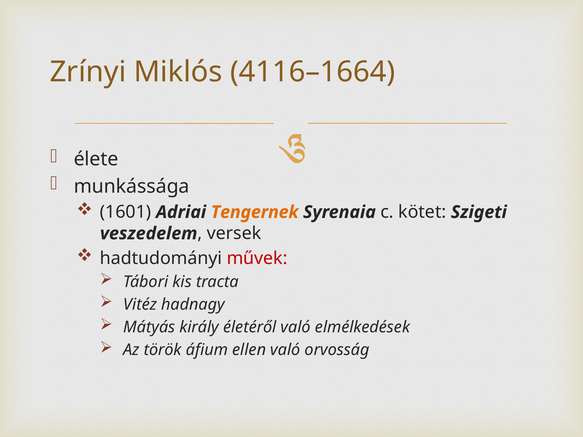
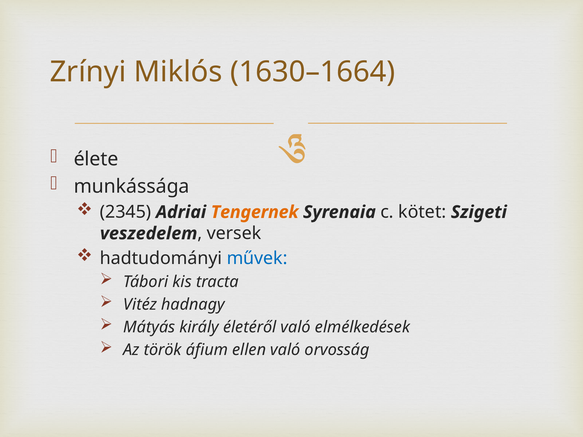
4116–1664: 4116–1664 -> 1630–1664
1601: 1601 -> 2345
művek colour: red -> blue
